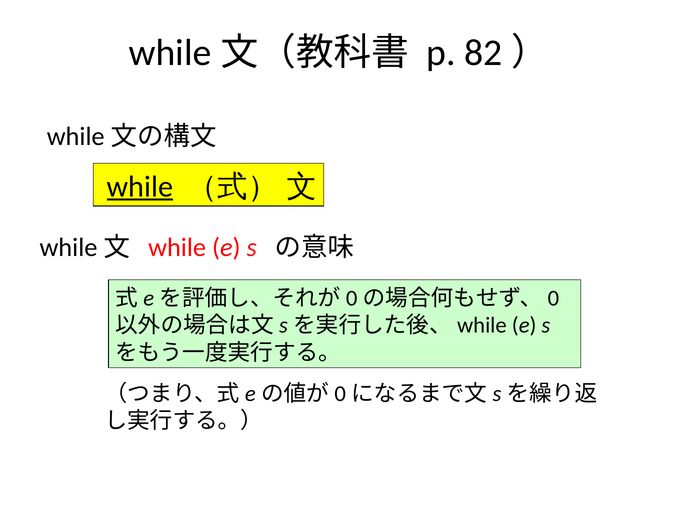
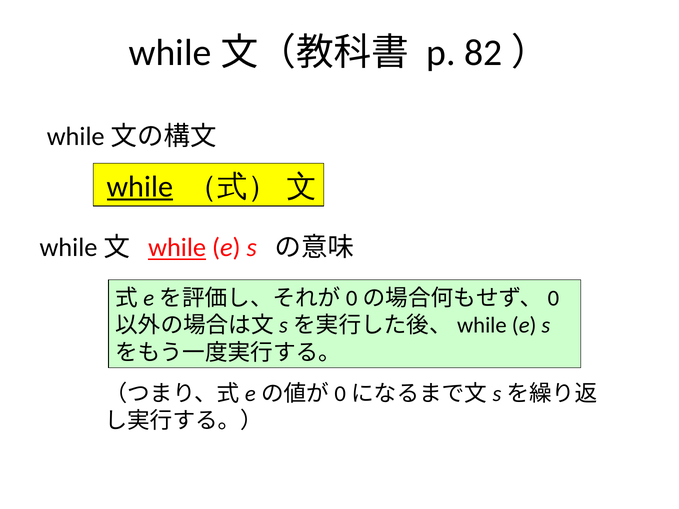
while at (177, 248) underline: none -> present
